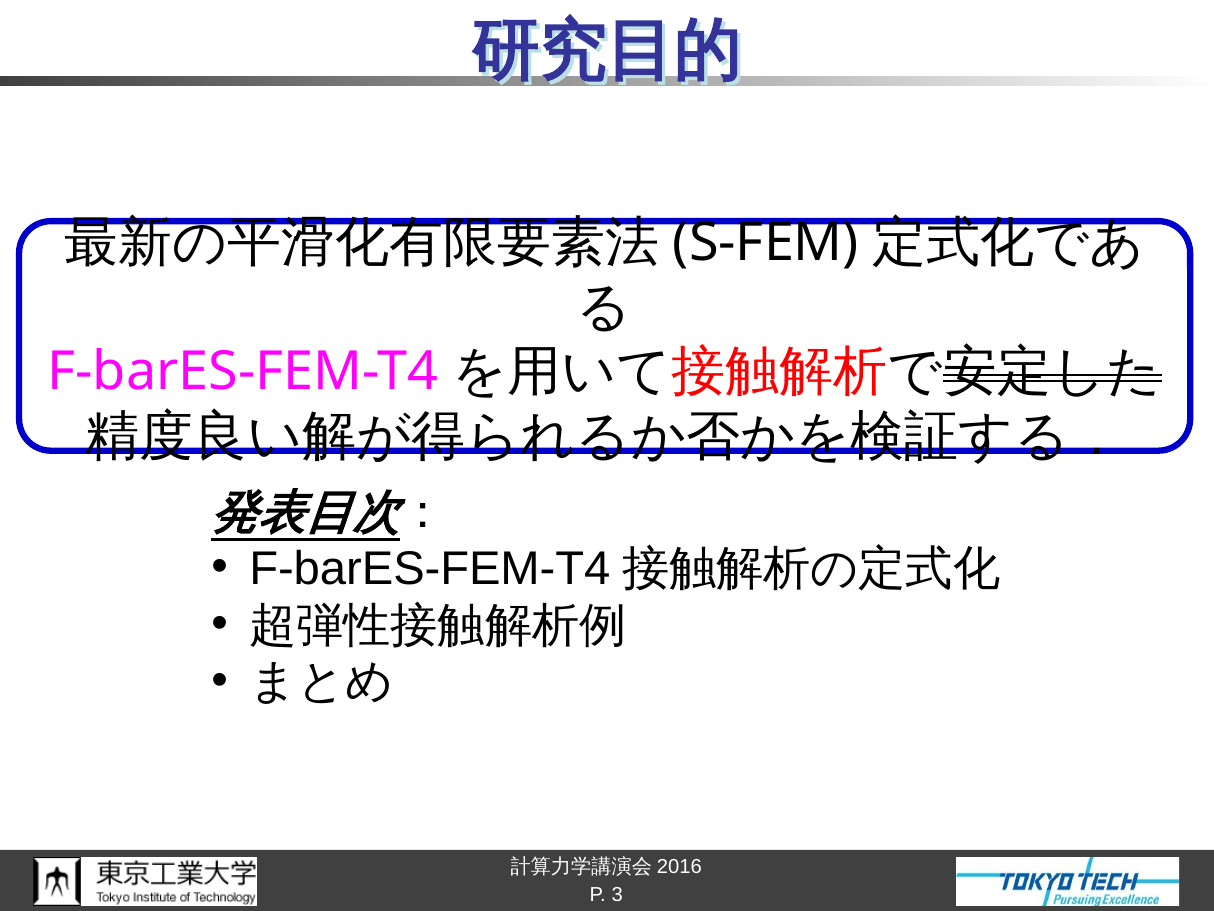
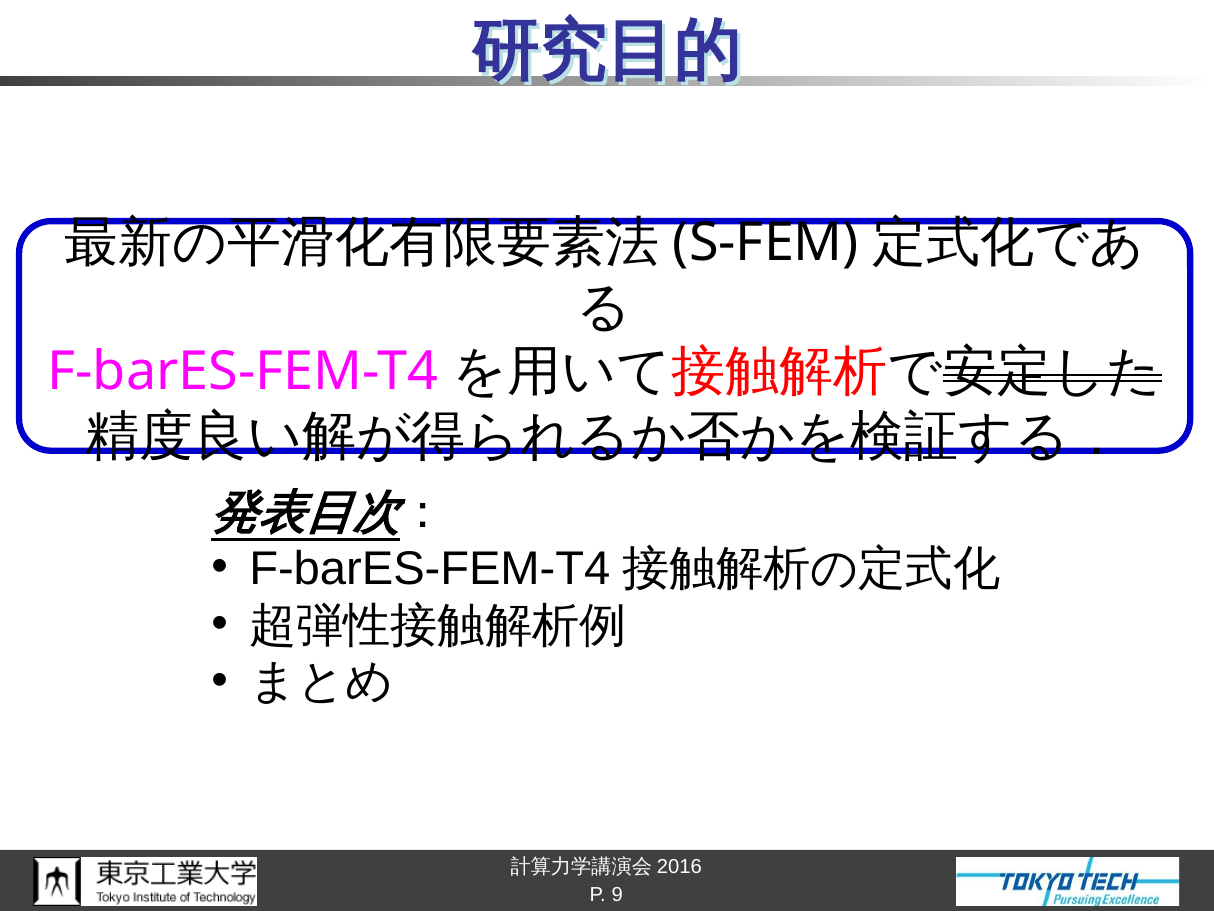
3: 3 -> 9
